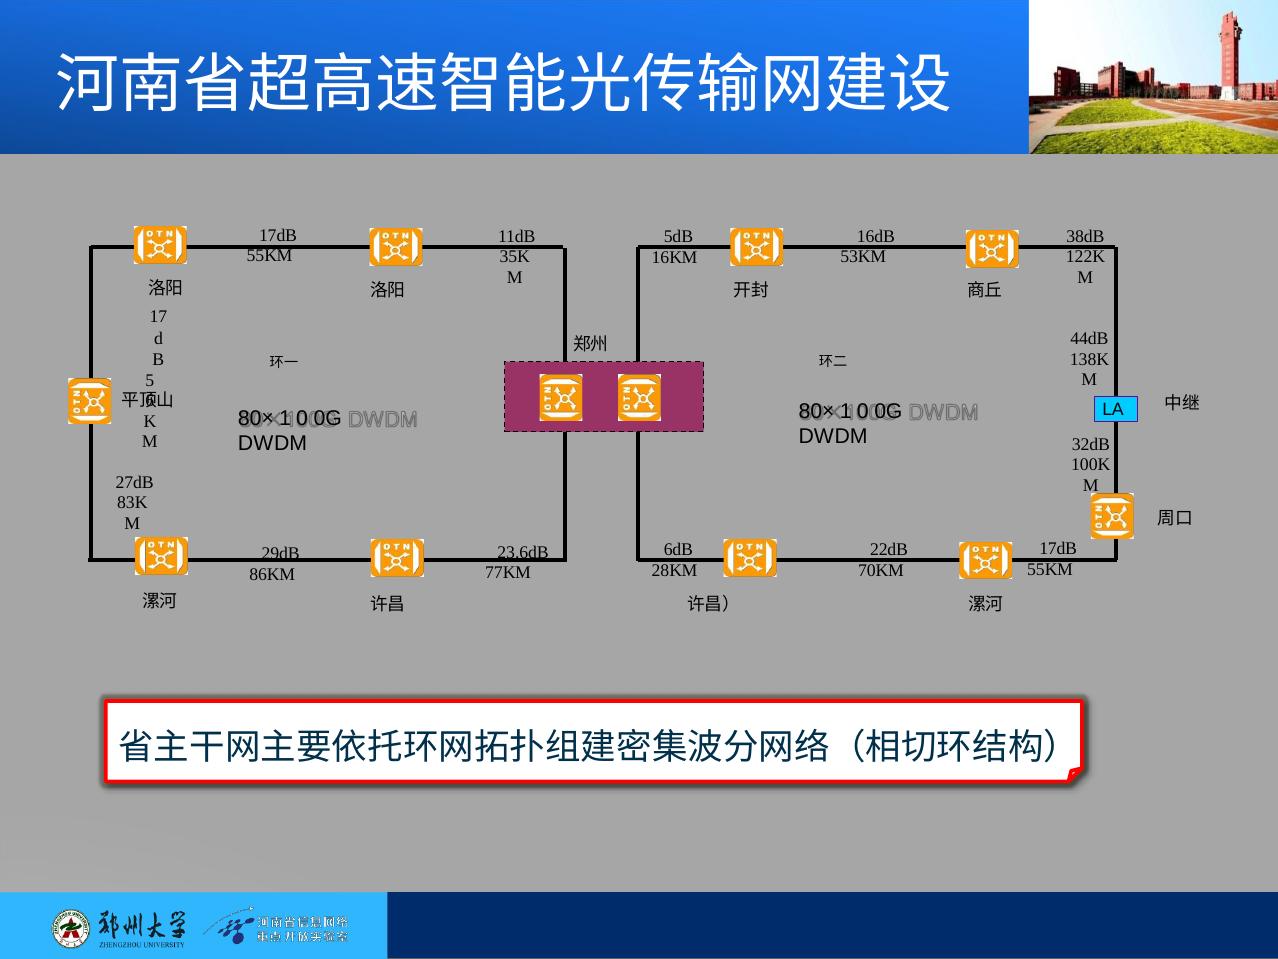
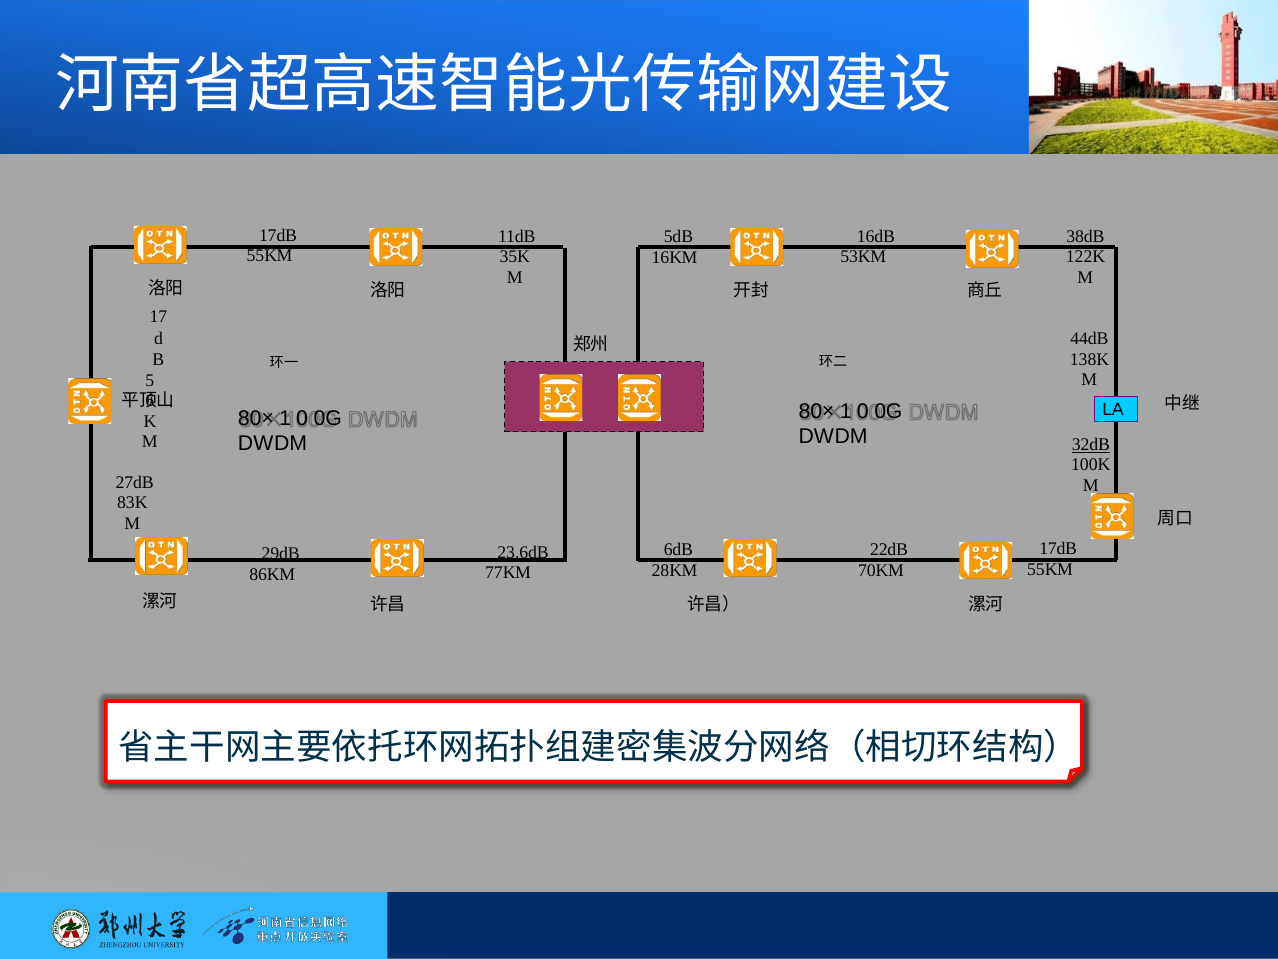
32dB underline: none -> present
